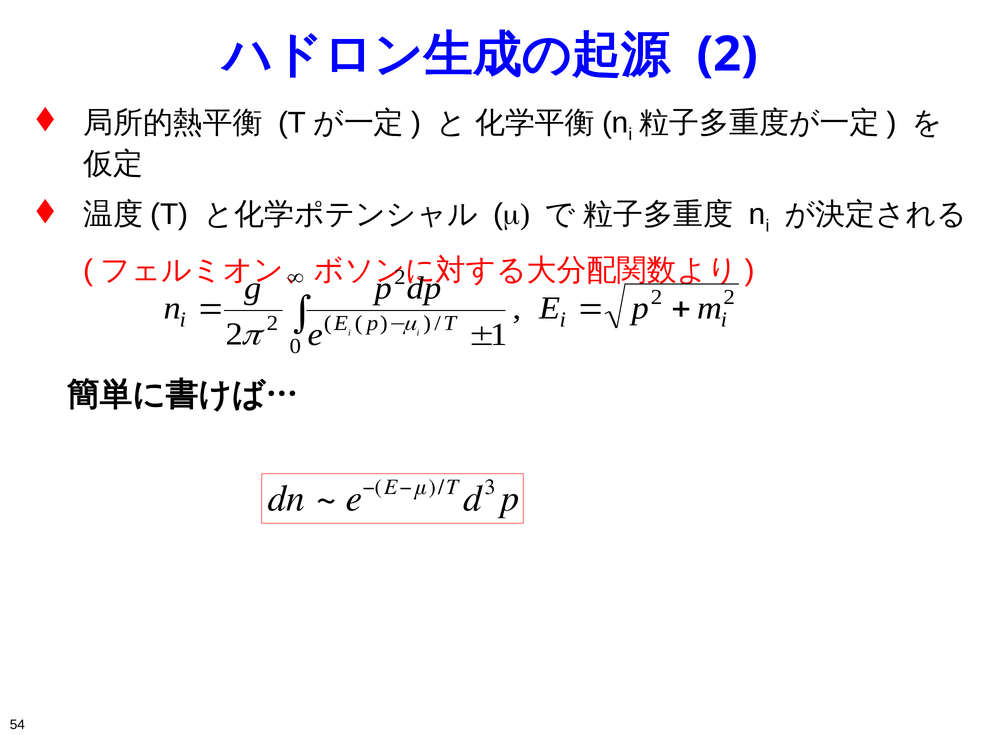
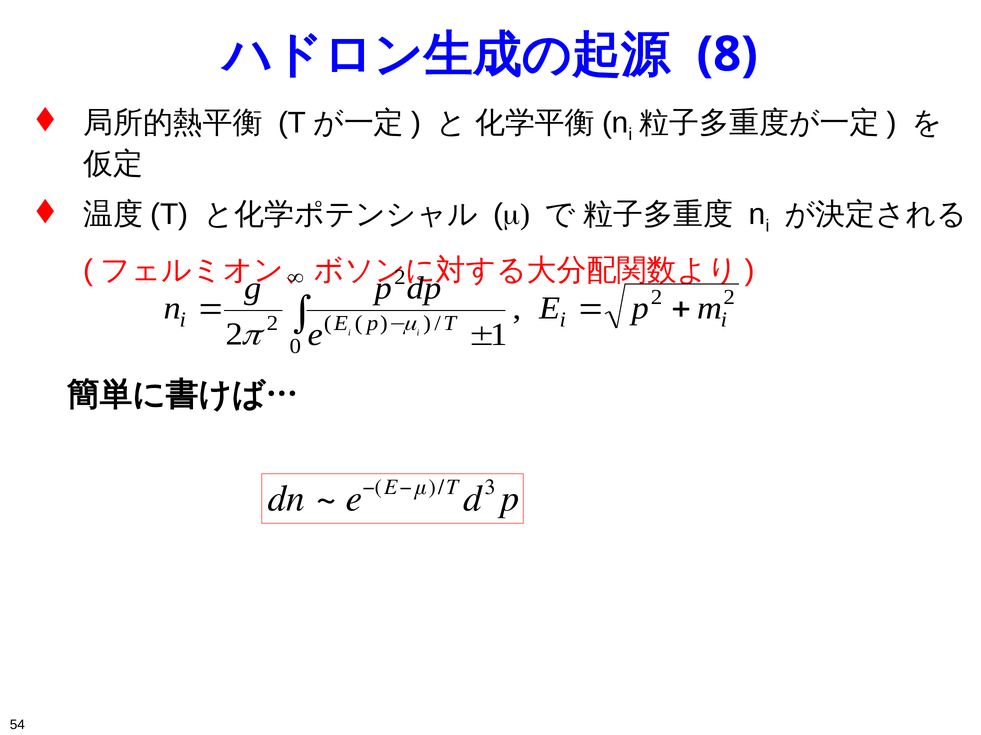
2 at (727, 54): 2 -> 8
